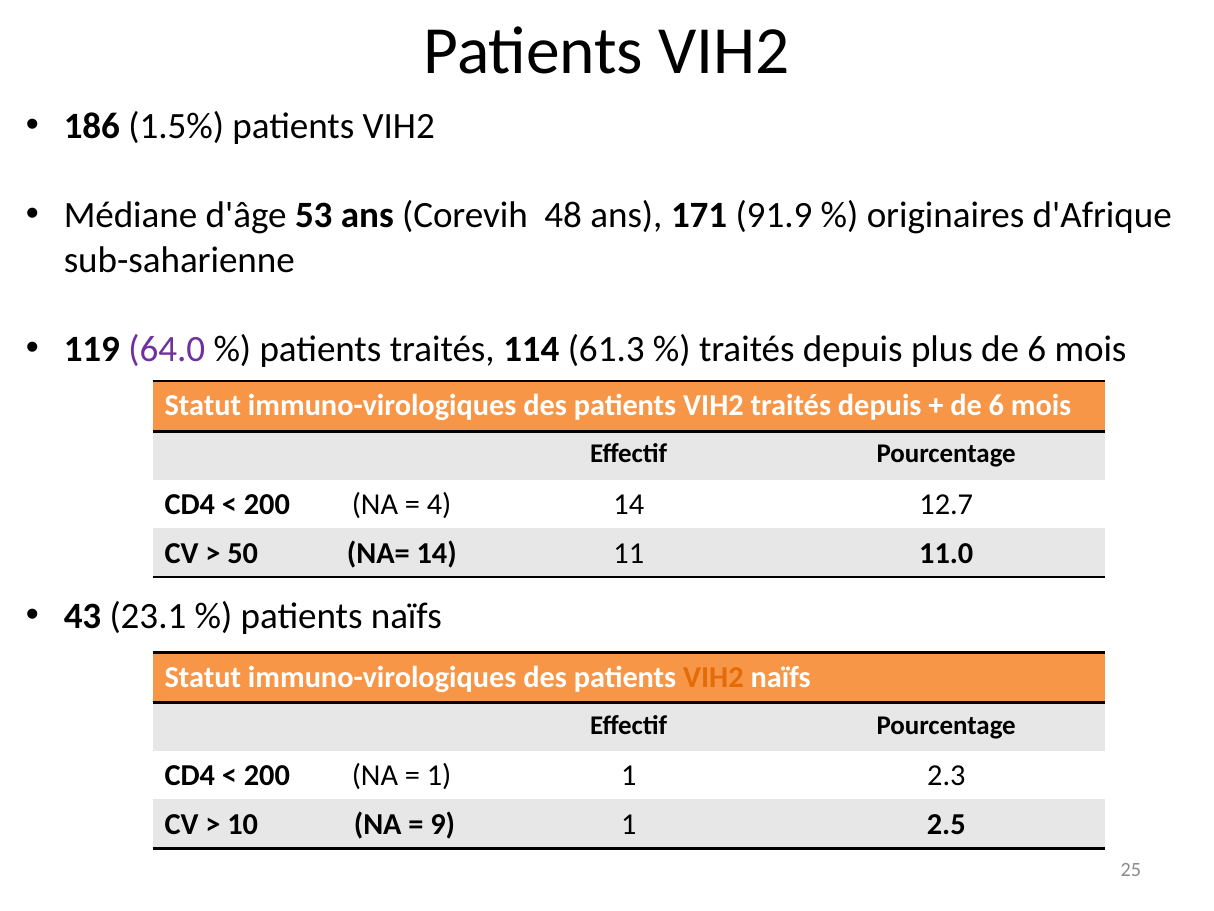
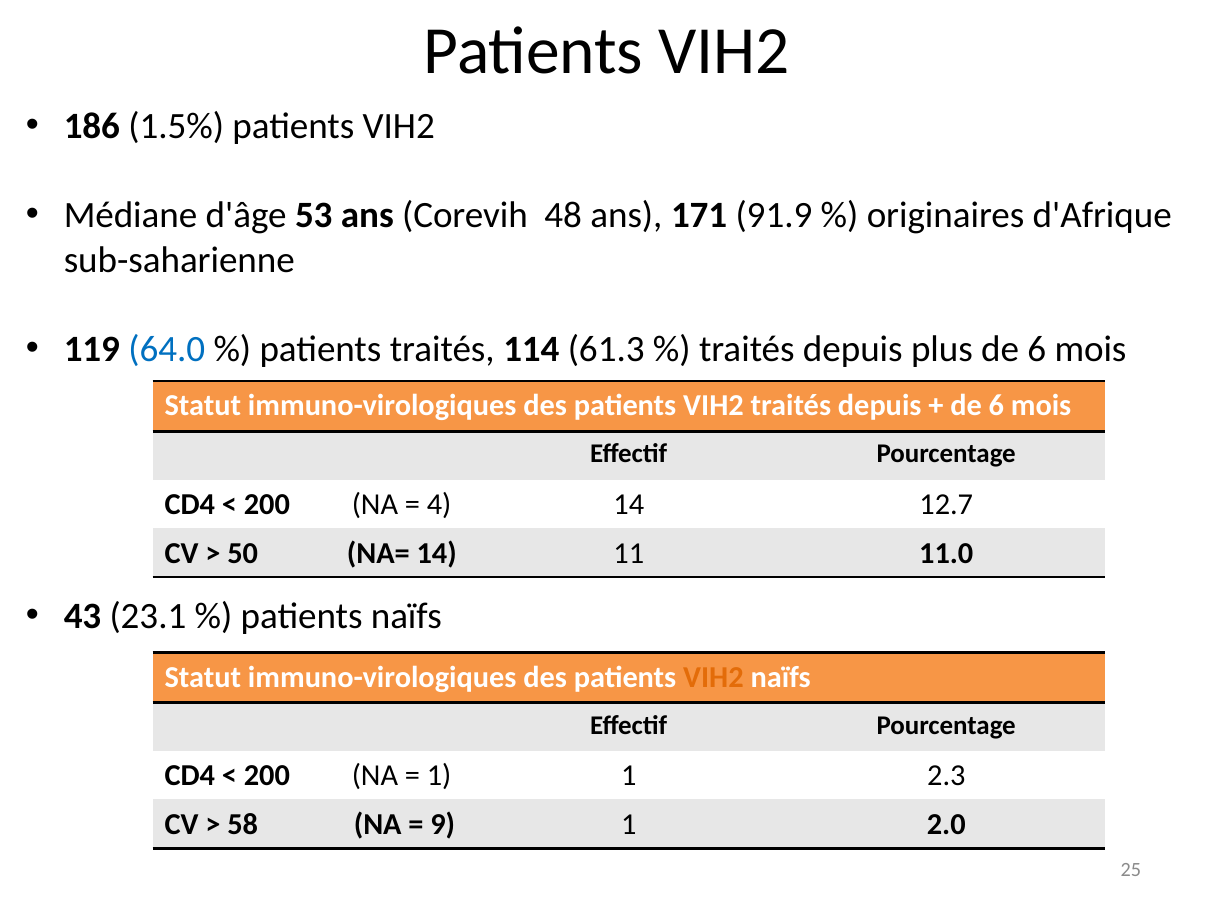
64.0 colour: purple -> blue
10: 10 -> 58
2.5: 2.5 -> 2.0
